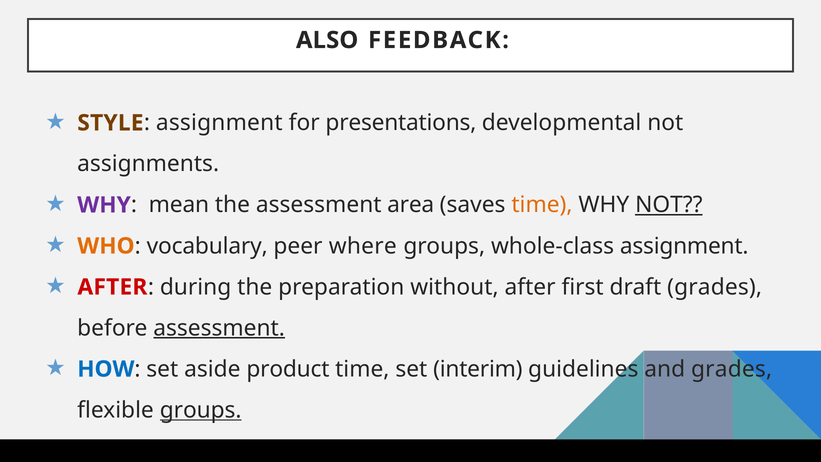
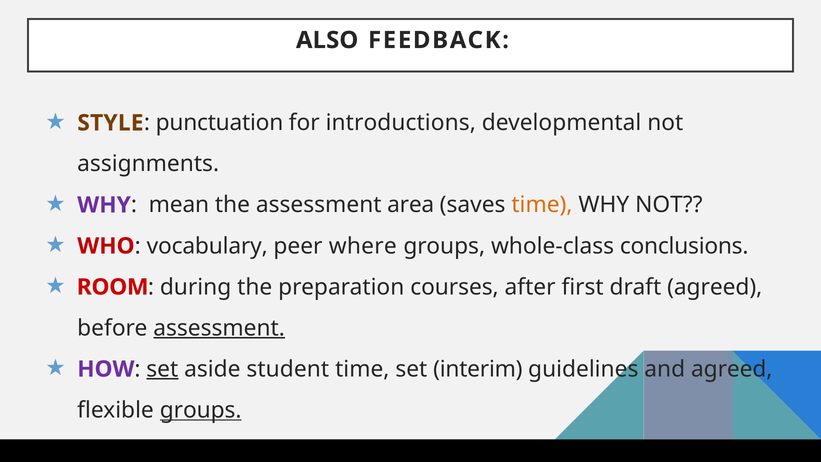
assignment at (219, 123): assignment -> punctuation
presentations: presentations -> introductions
NOT at (669, 205) underline: present -> none
WHO colour: orange -> red
whole-class assignment: assignment -> conclusions
AFTER at (112, 287): AFTER -> ROOM
without: without -> courses
draft grades: grades -> agreed
HOW colour: blue -> purple
set at (162, 369) underline: none -> present
product: product -> student
and grades: grades -> agreed
